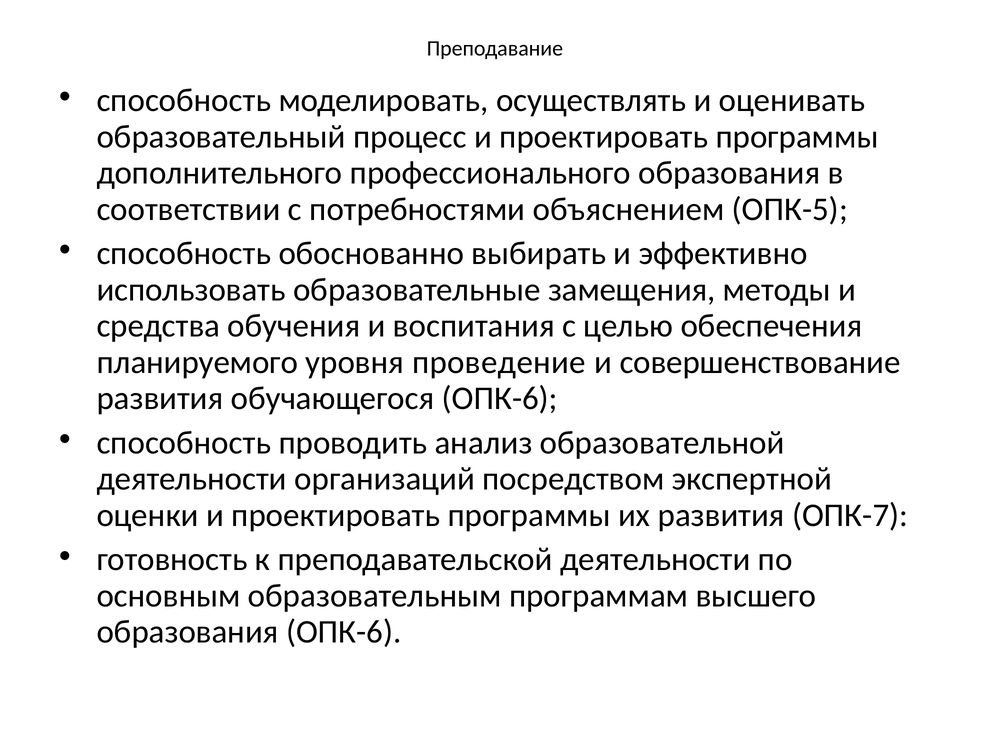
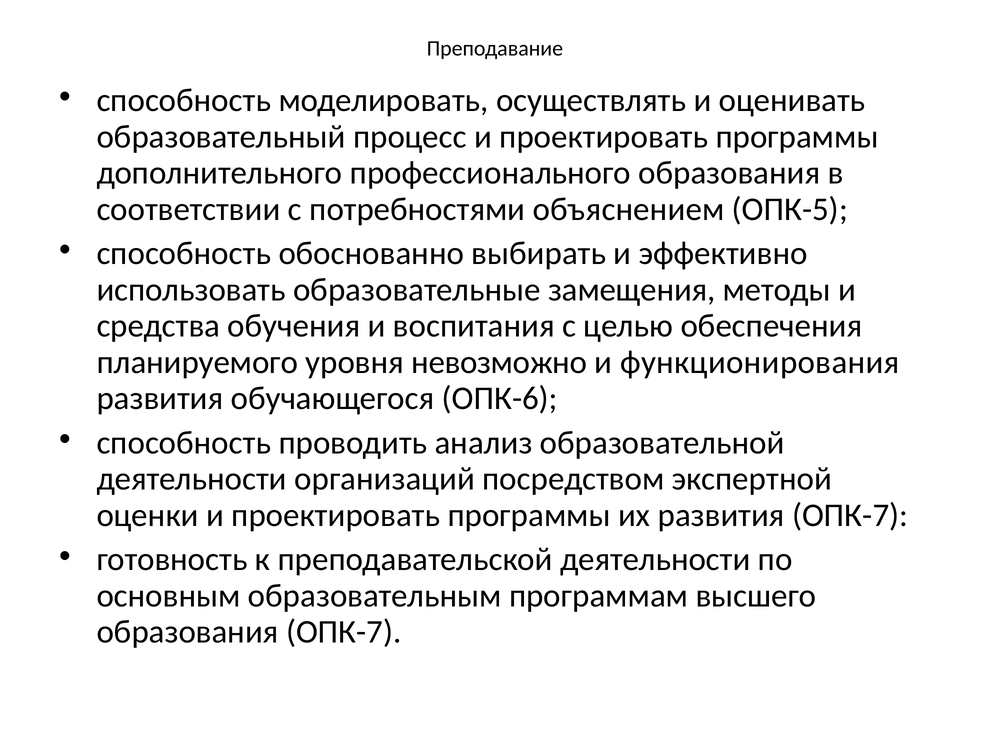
проведение: проведение -> невозможно
совершенствование: совершенствование -> функционирования
образования ОПК-6: ОПК-6 -> ОПК-7
